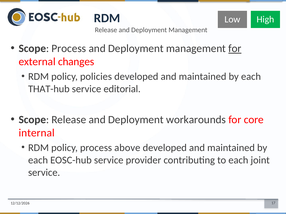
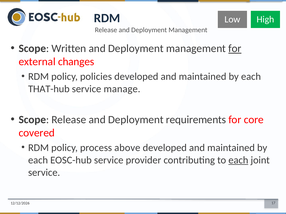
Scope Process: Process -> Written
editorial: editorial -> manage
workarounds: workarounds -> requirements
internal: internal -> covered
each at (238, 160) underline: none -> present
